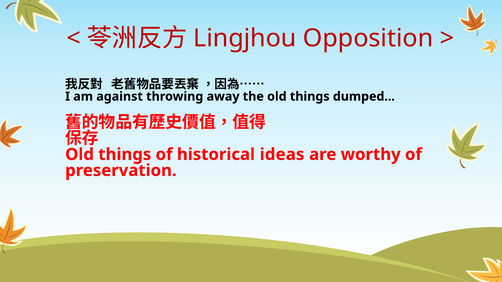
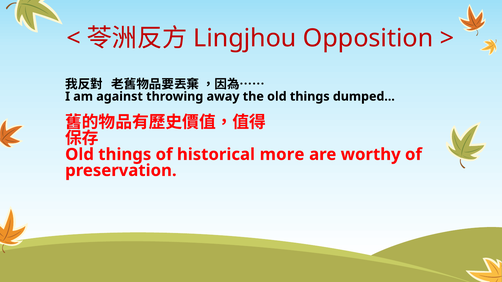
ideas: ideas -> more
